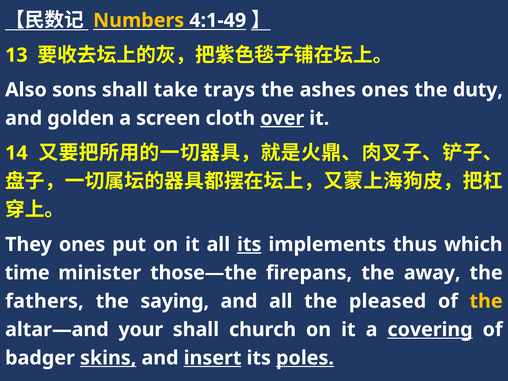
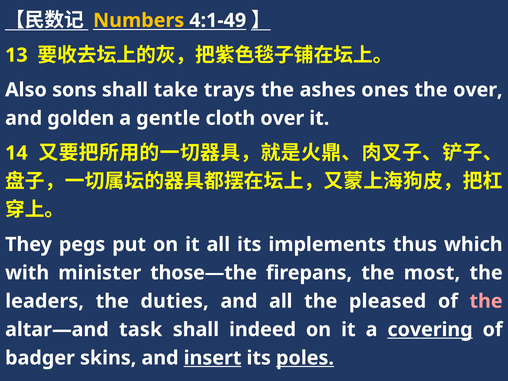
the duty: duty -> over
screen: screen -> gentle
over at (282, 118) underline: present -> none
They ones: ones -> pegs
its at (249, 244) underline: present -> none
time: time -> with
away: away -> most
fathers: fathers -> leaders
saying: saying -> duties
the at (486, 301) colour: yellow -> pink
your: your -> task
church: church -> indeed
skins underline: present -> none
